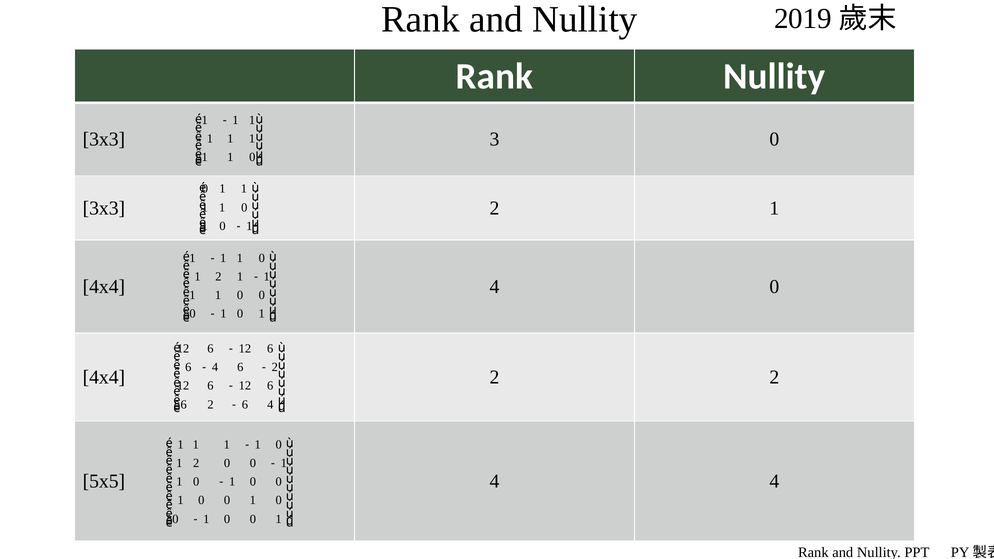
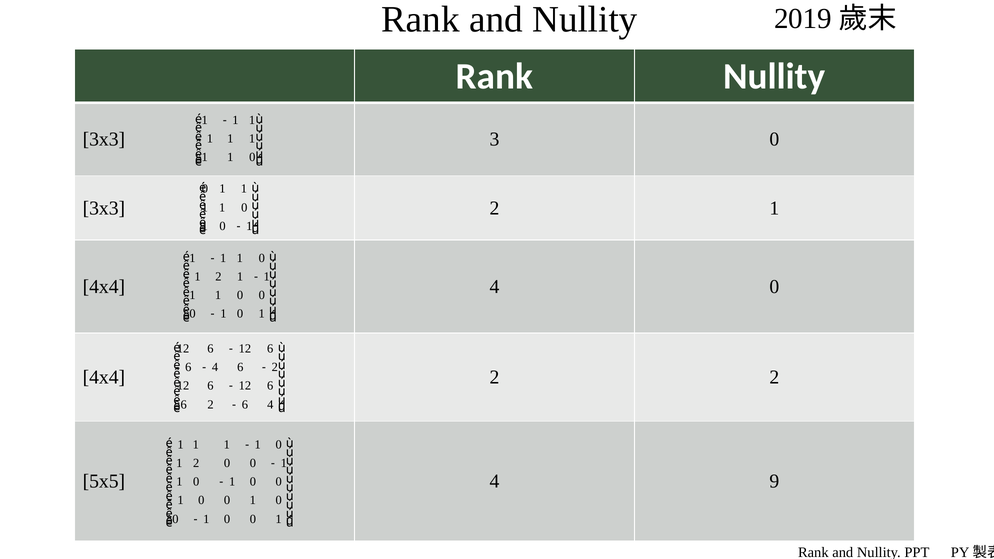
4 4: 4 -> 9
